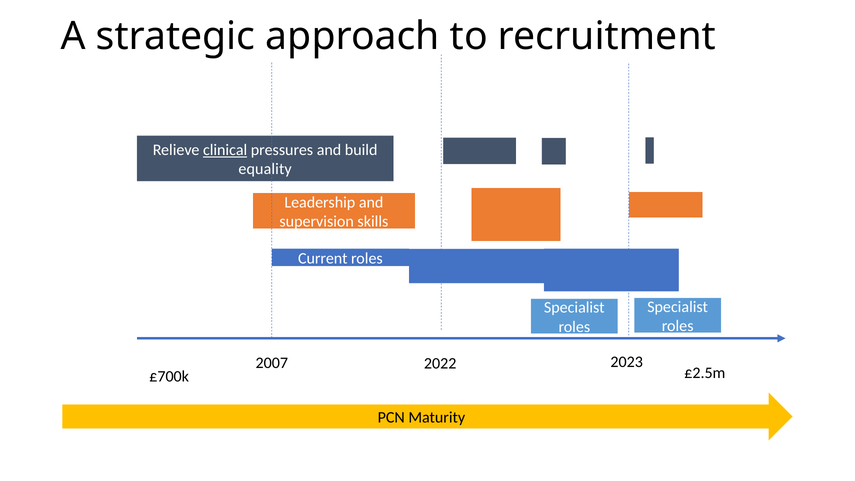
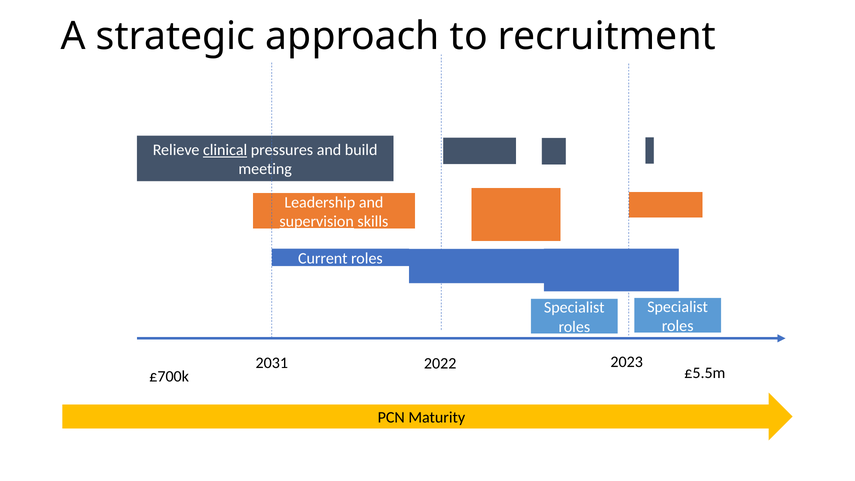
equality: equality -> meeting
supervision underline: none -> present
2007: 2007 -> 2031
£2.5m: £2.5m -> £5.5m
